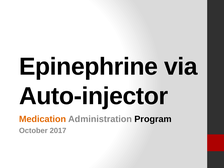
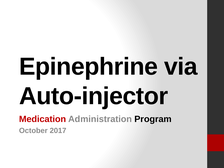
Medication colour: orange -> red
